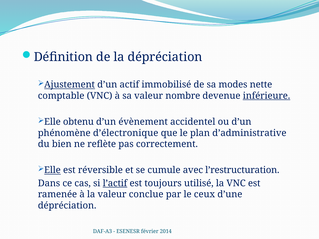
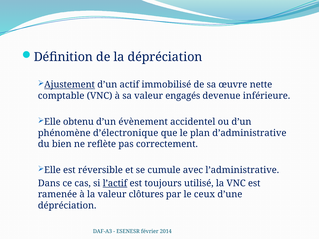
modes: modes -> œuvre
nombre: nombre -> engagés
inférieure underline: present -> none
Elle at (52, 170) underline: present -> none
l’restructuration: l’restructuration -> l’administrative
conclue: conclue -> clôtures
